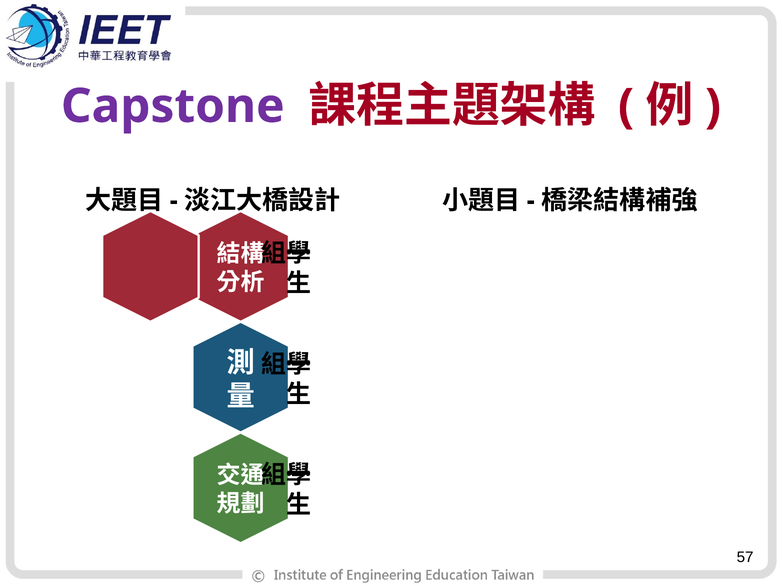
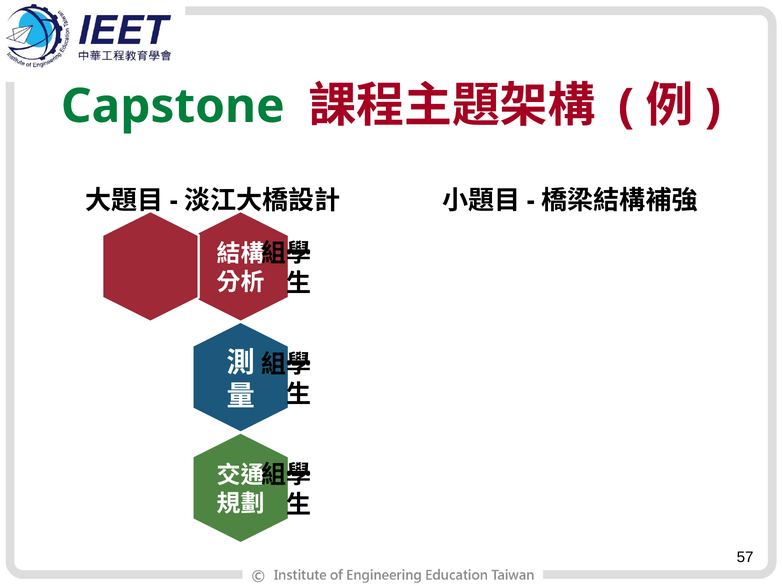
Capstone colour: purple -> green
